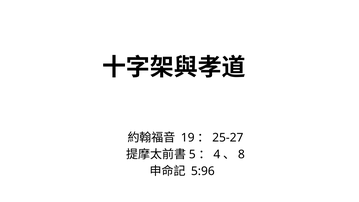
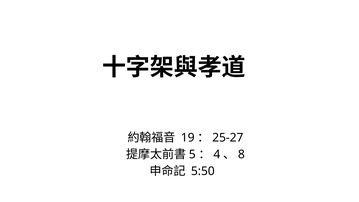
5:96: 5:96 -> 5:50
